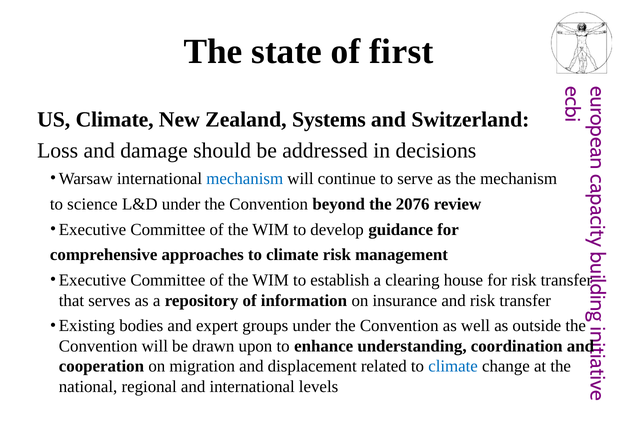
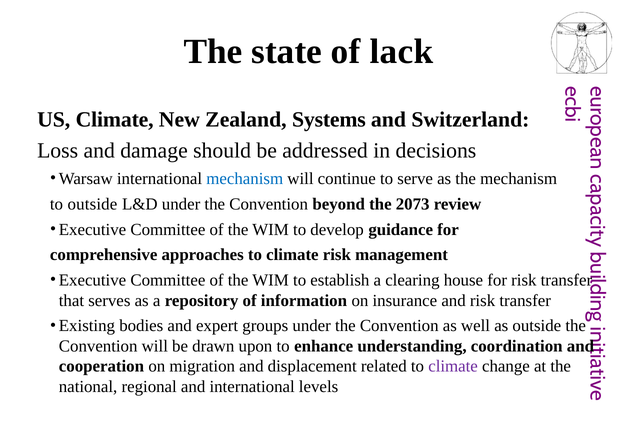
first: first -> lack
to science: science -> outside
2076: 2076 -> 2073
climate at (453, 366) colour: blue -> purple
